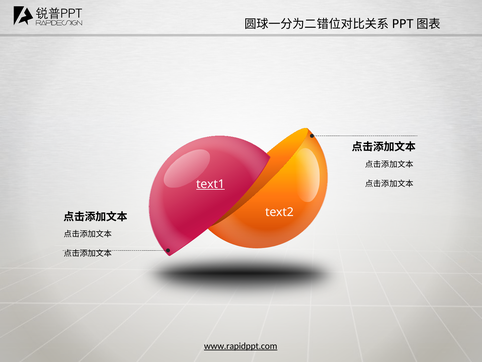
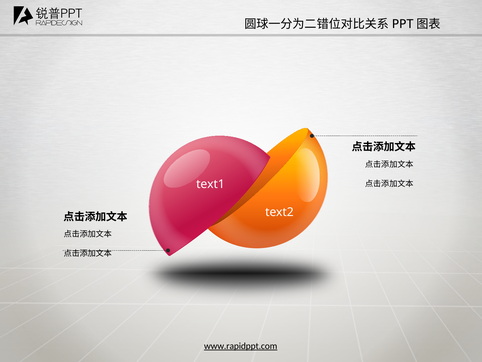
text1 underline: present -> none
